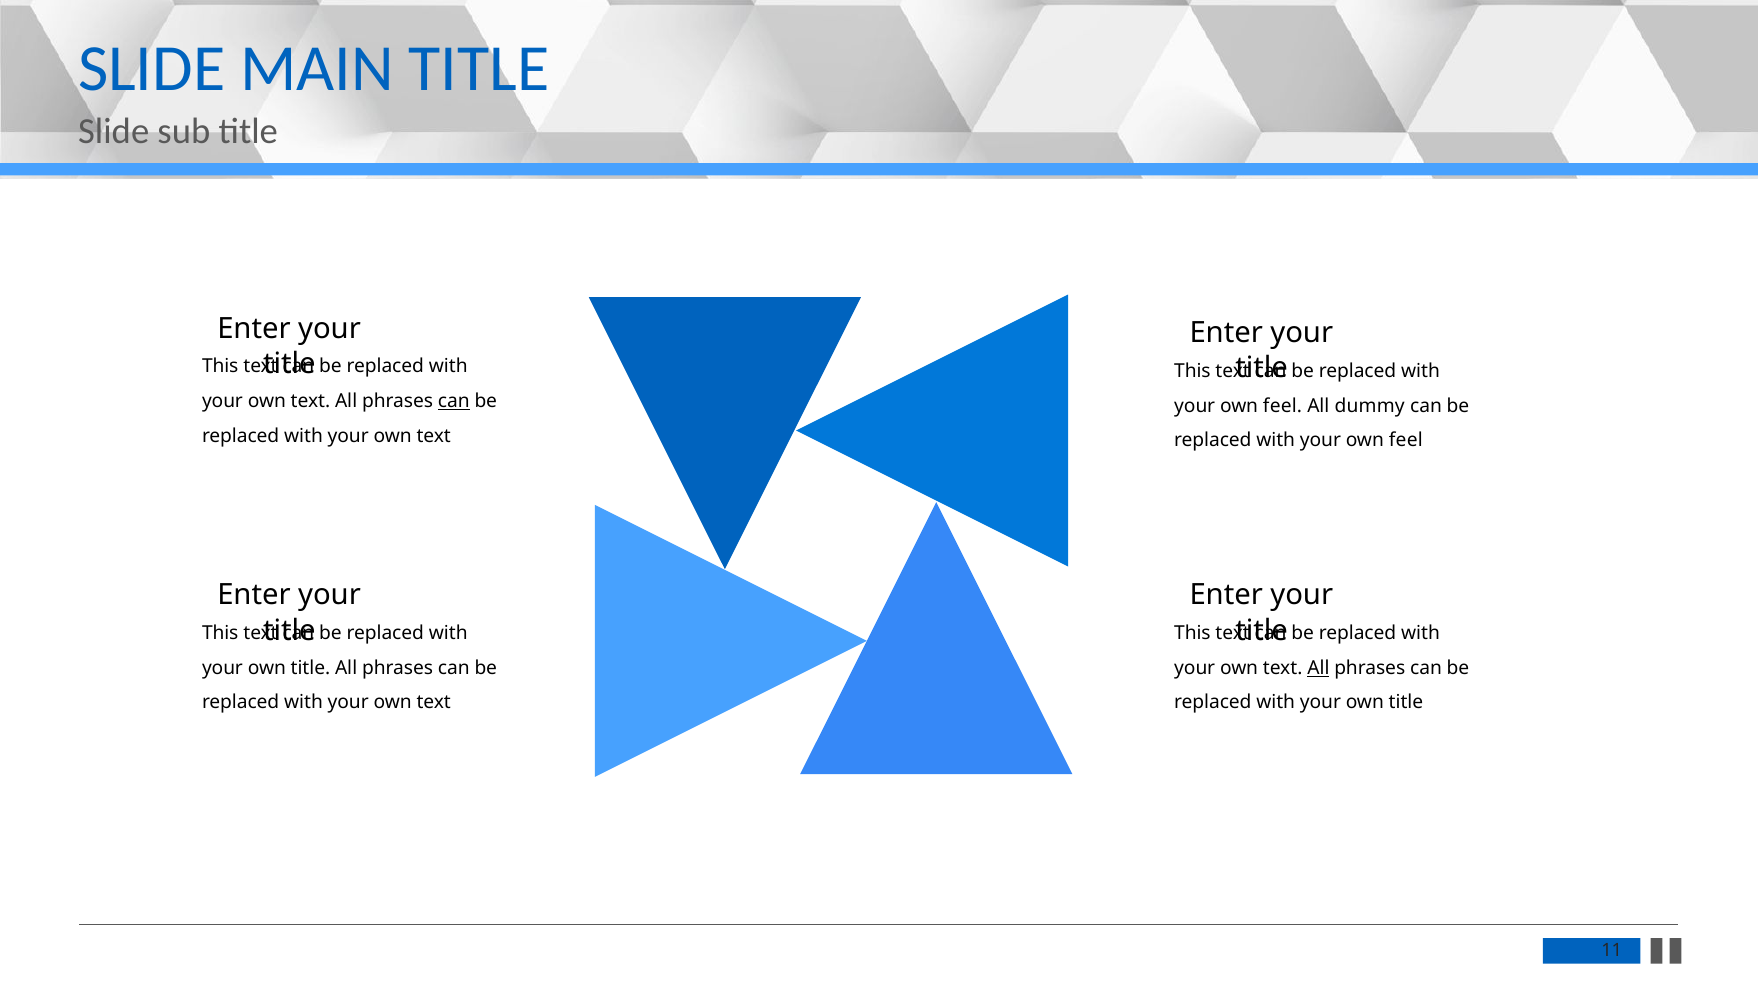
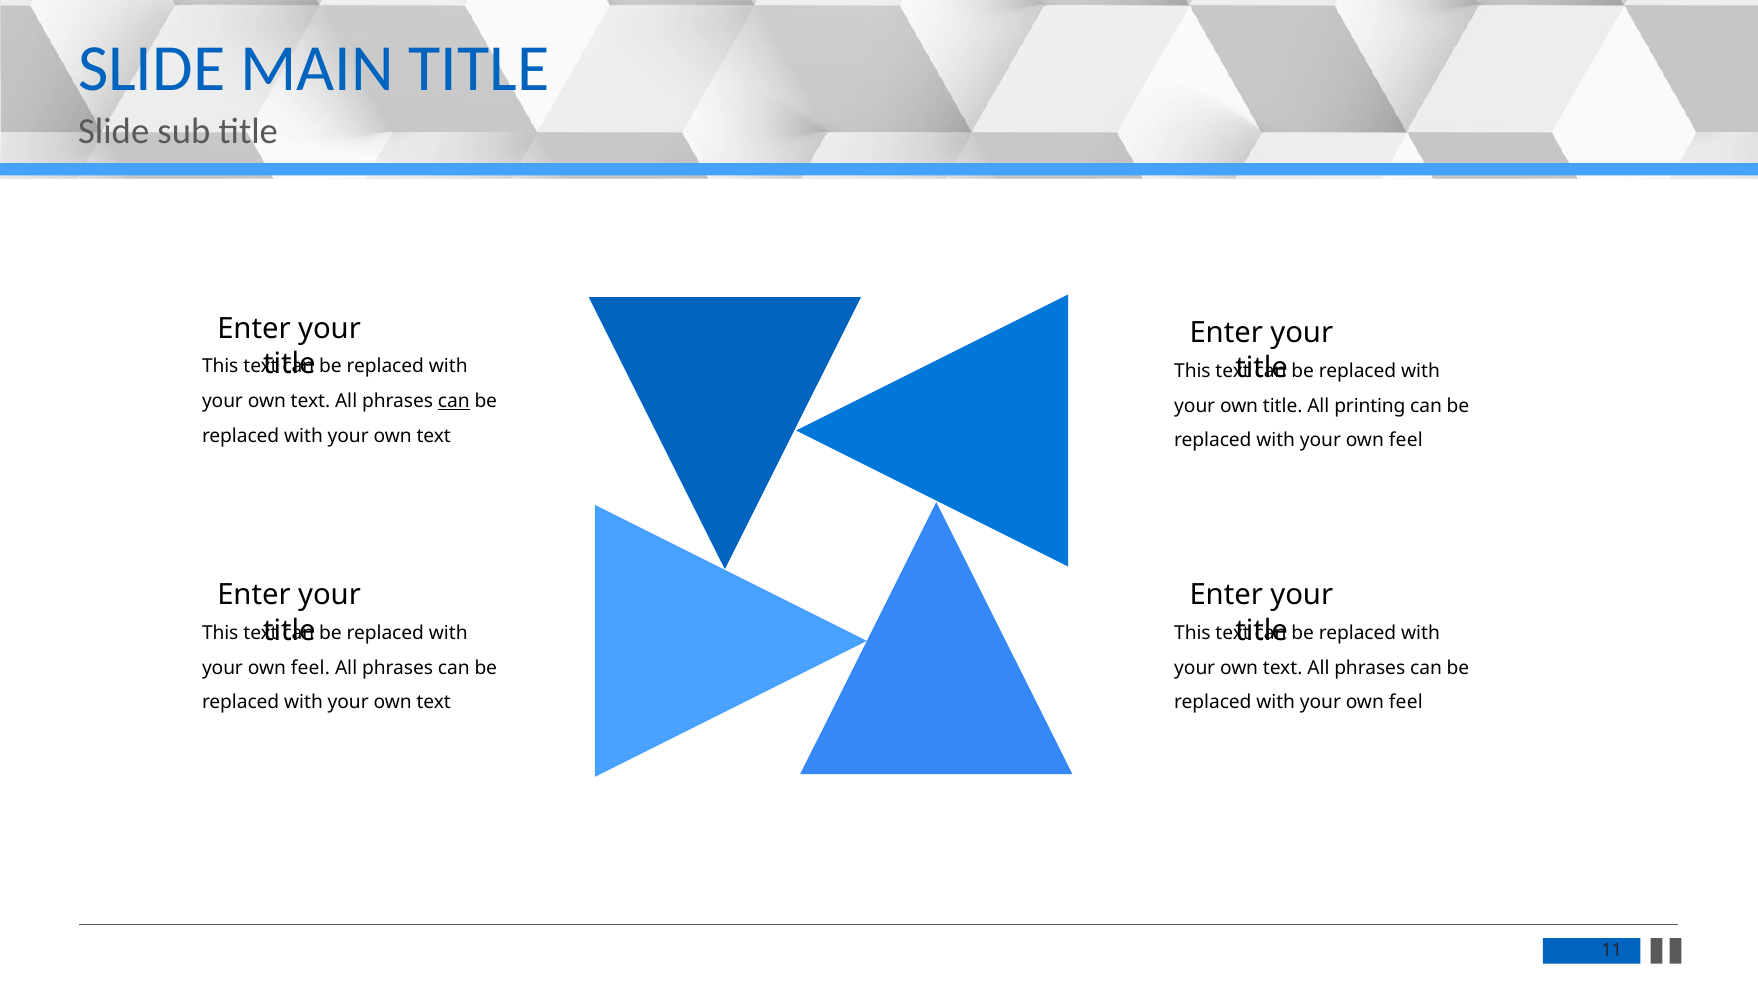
feel at (1283, 406): feel -> title
dummy: dummy -> printing
title at (310, 668): title -> feel
All at (1318, 668) underline: present -> none
title at (1406, 703): title -> feel
